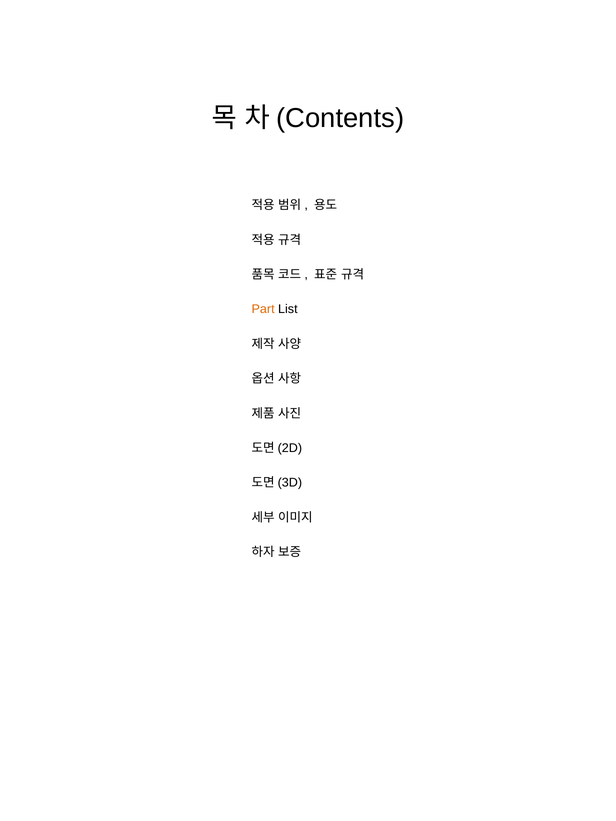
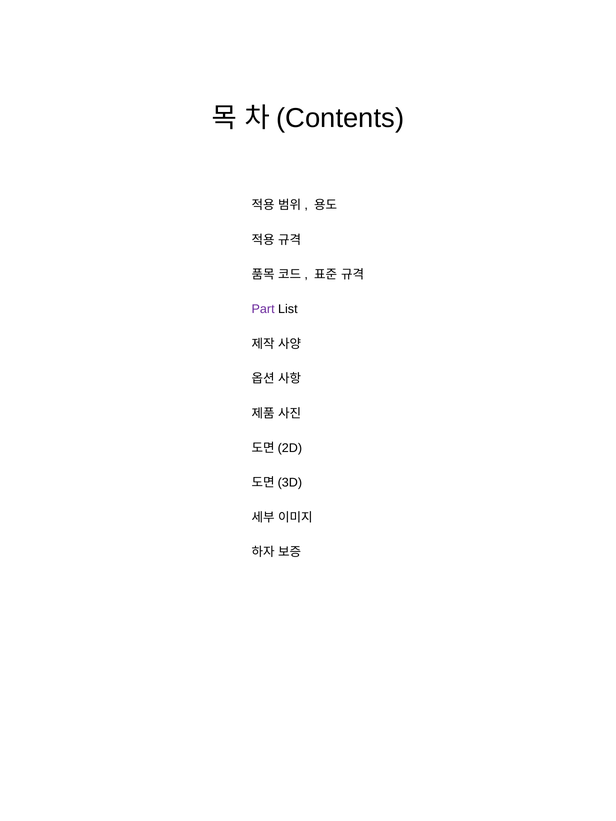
Part colour: orange -> purple
